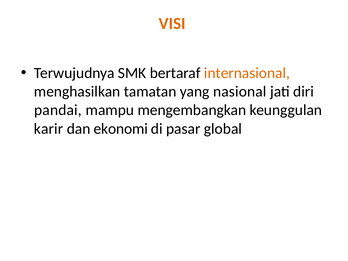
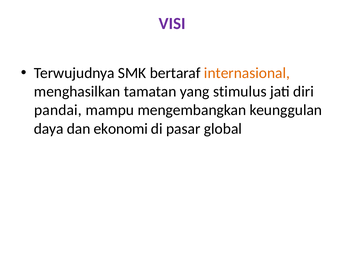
VISI colour: orange -> purple
nasional: nasional -> stimulus
karir: karir -> daya
